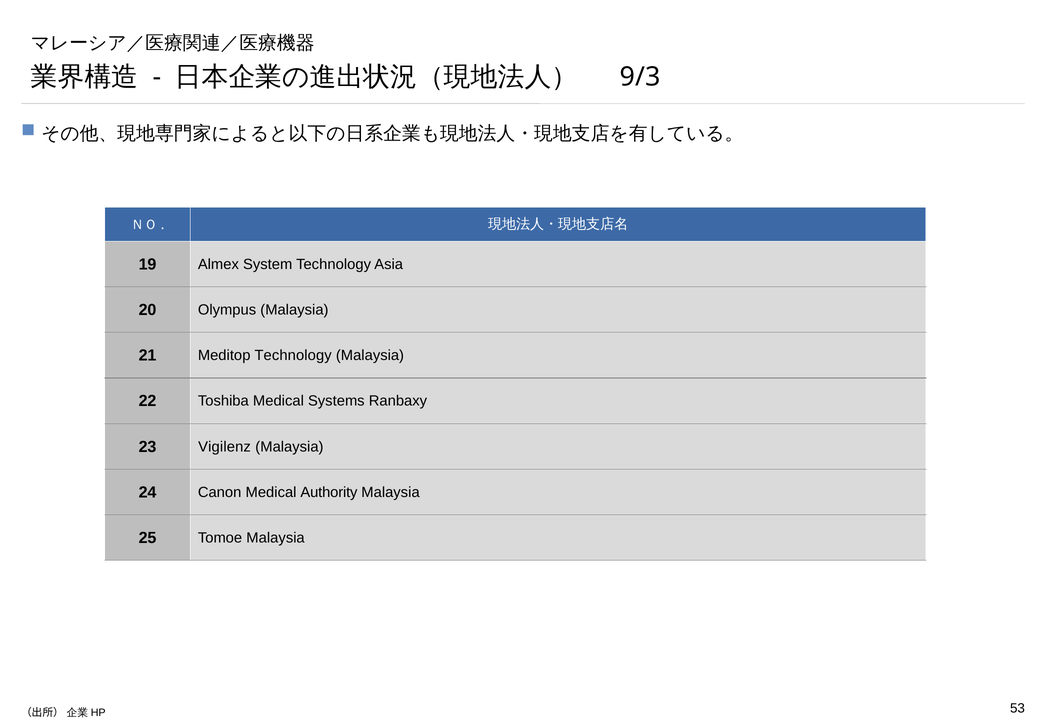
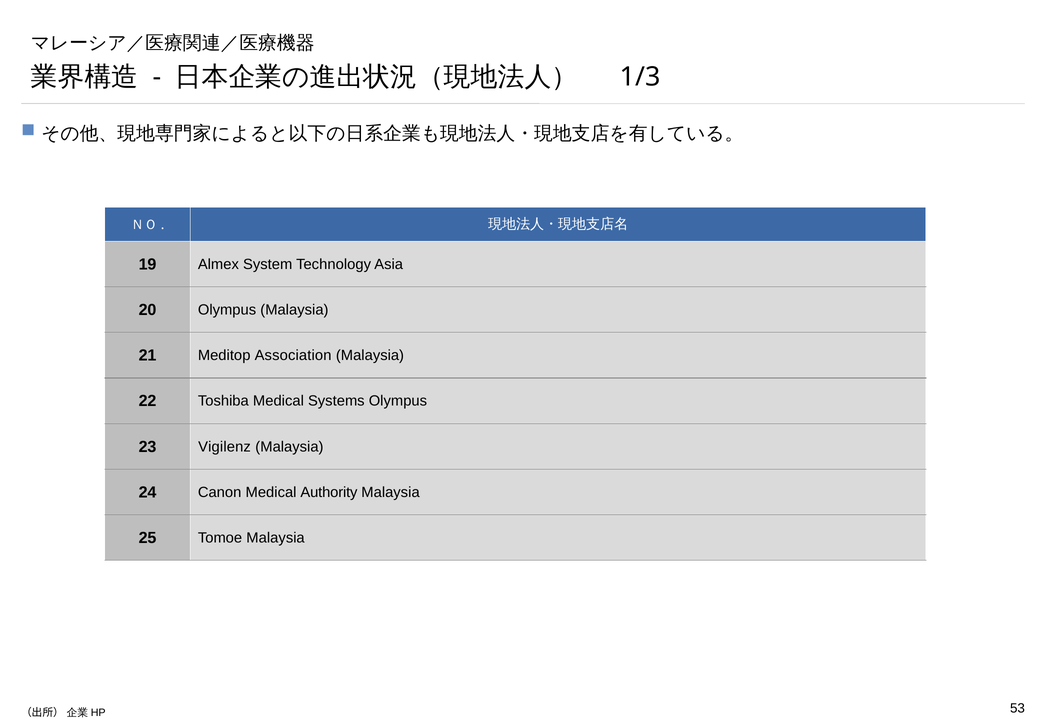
9/3: 9/3 -> 1/3
Meditop Technology: Technology -> Association
Systems Ranbaxy: Ranbaxy -> Olympus
